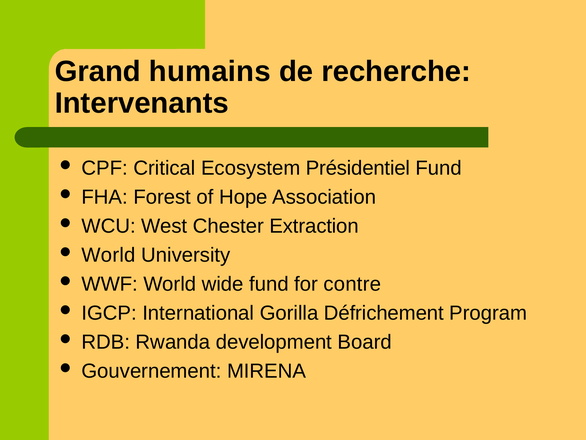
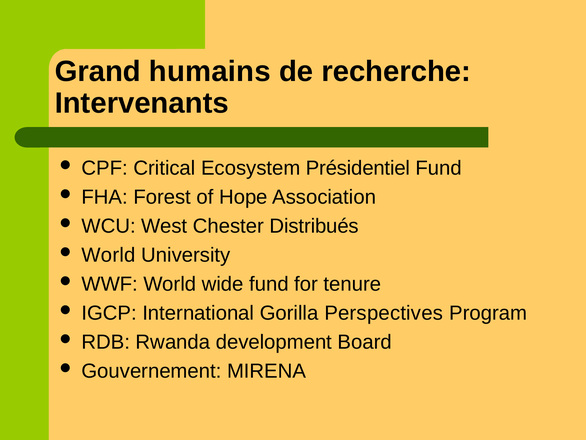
Extraction: Extraction -> Distribués
contre: contre -> tenure
Défrichement: Défrichement -> Perspectives
